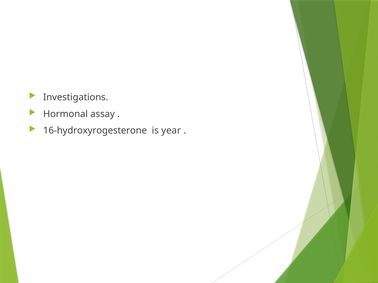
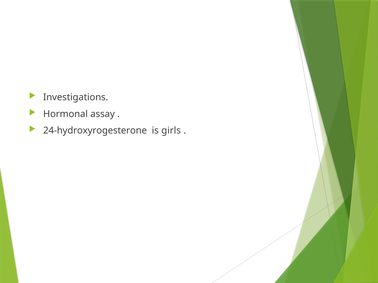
16-hydroxyrogesterone: 16-hydroxyrogesterone -> 24-hydroxyrogesterone
year: year -> girls
